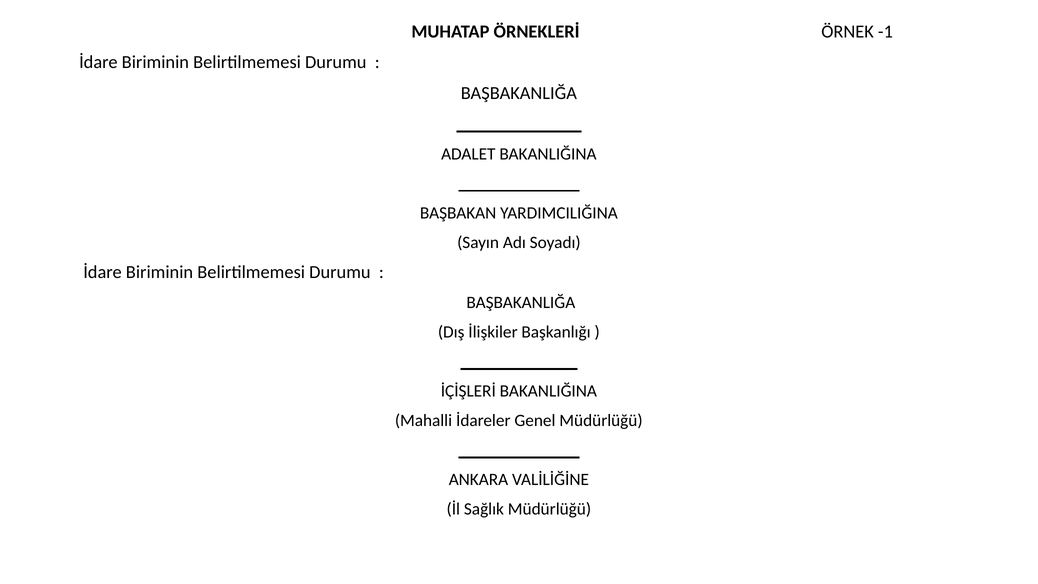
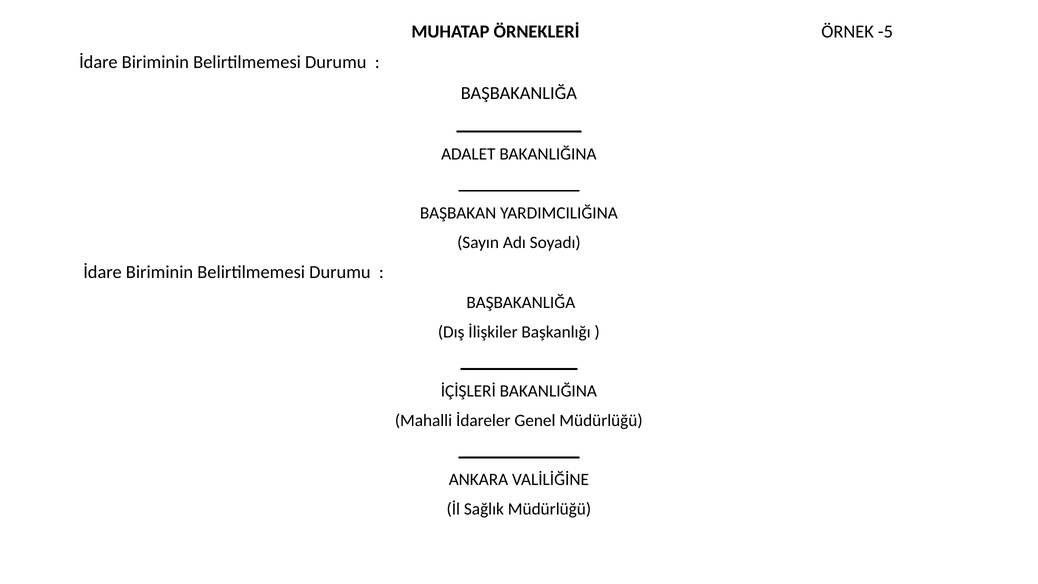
-1: -1 -> -5
